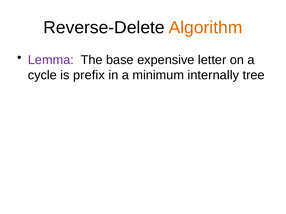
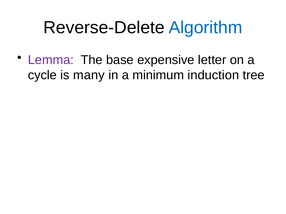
Algorithm colour: orange -> blue
prefix: prefix -> many
internally: internally -> induction
